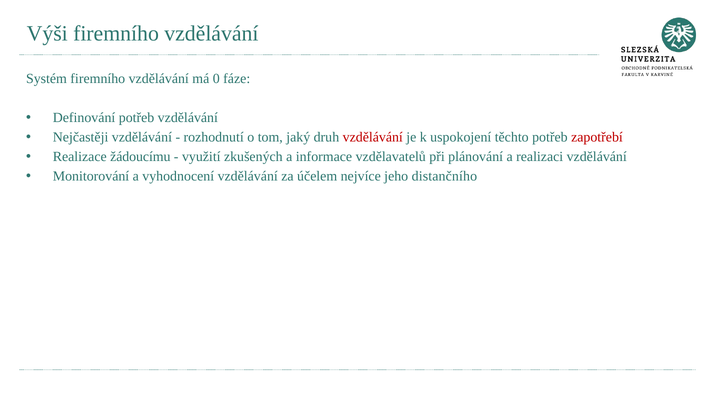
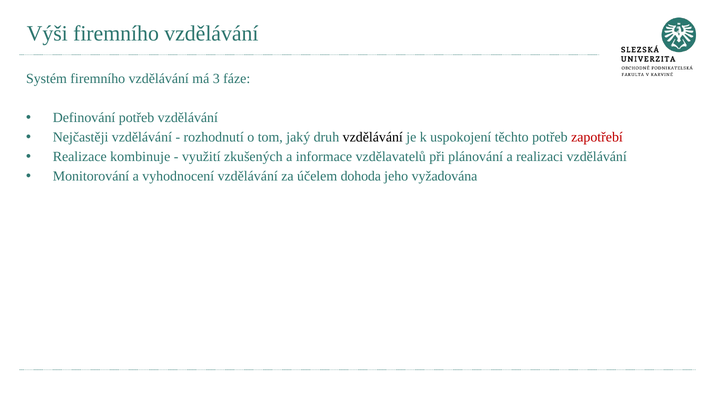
0: 0 -> 3
vzdělávání at (373, 137) colour: red -> black
žádoucímu: žádoucímu -> kombinuje
nejvíce: nejvíce -> dohoda
distančního: distančního -> vyžadována
